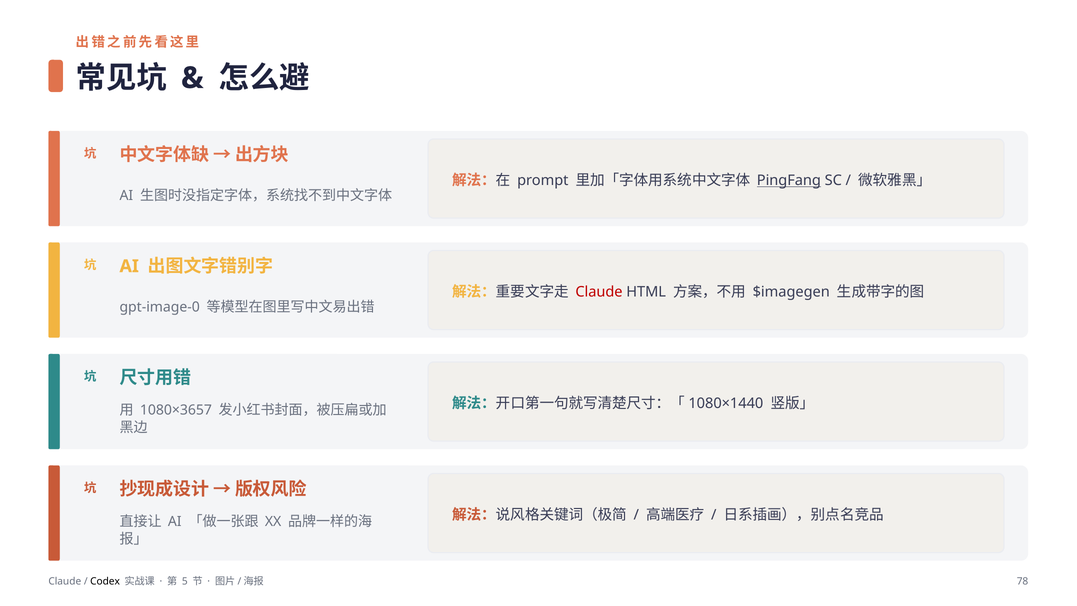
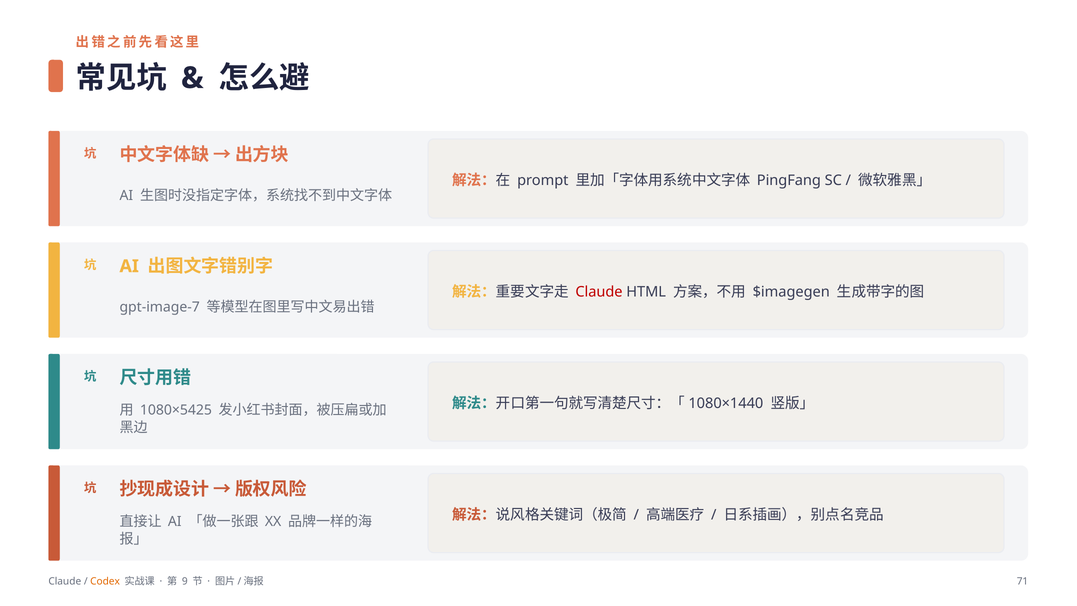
PingFang underline: present -> none
gpt-image-0: gpt-image-0 -> gpt-image-7
1080×3657: 1080×3657 -> 1080×5425
Codex colour: black -> orange
5: 5 -> 9
78: 78 -> 71
